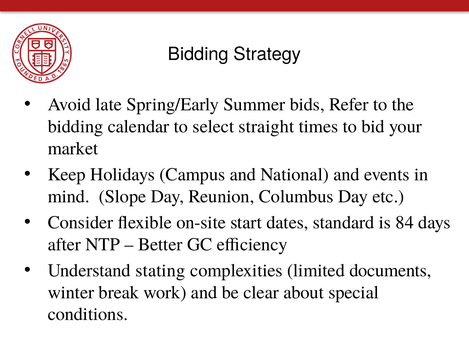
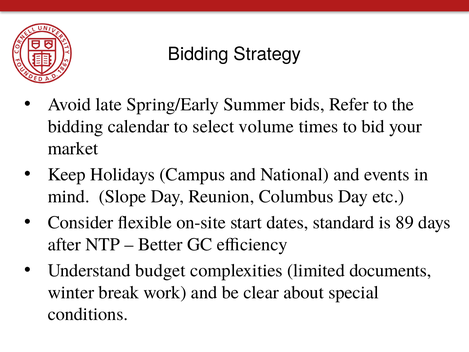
straight: straight -> volume
84: 84 -> 89
stating: stating -> budget
